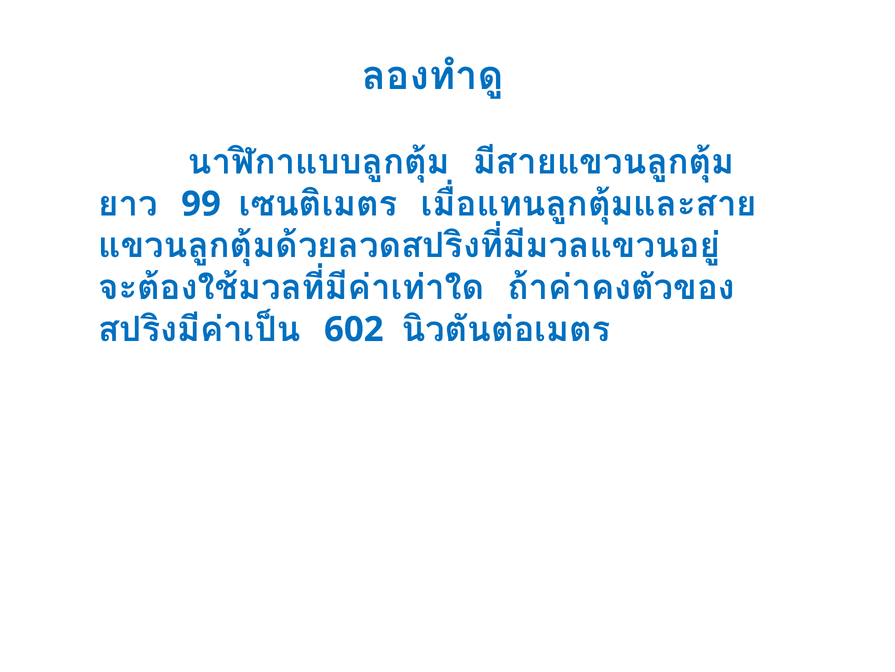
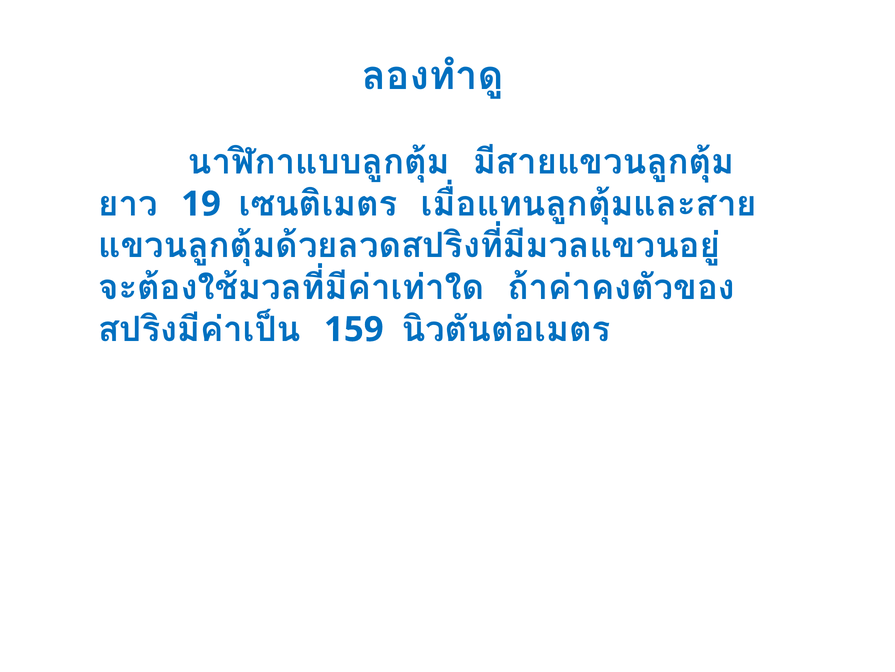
99: 99 -> 19
602: 602 -> 159
